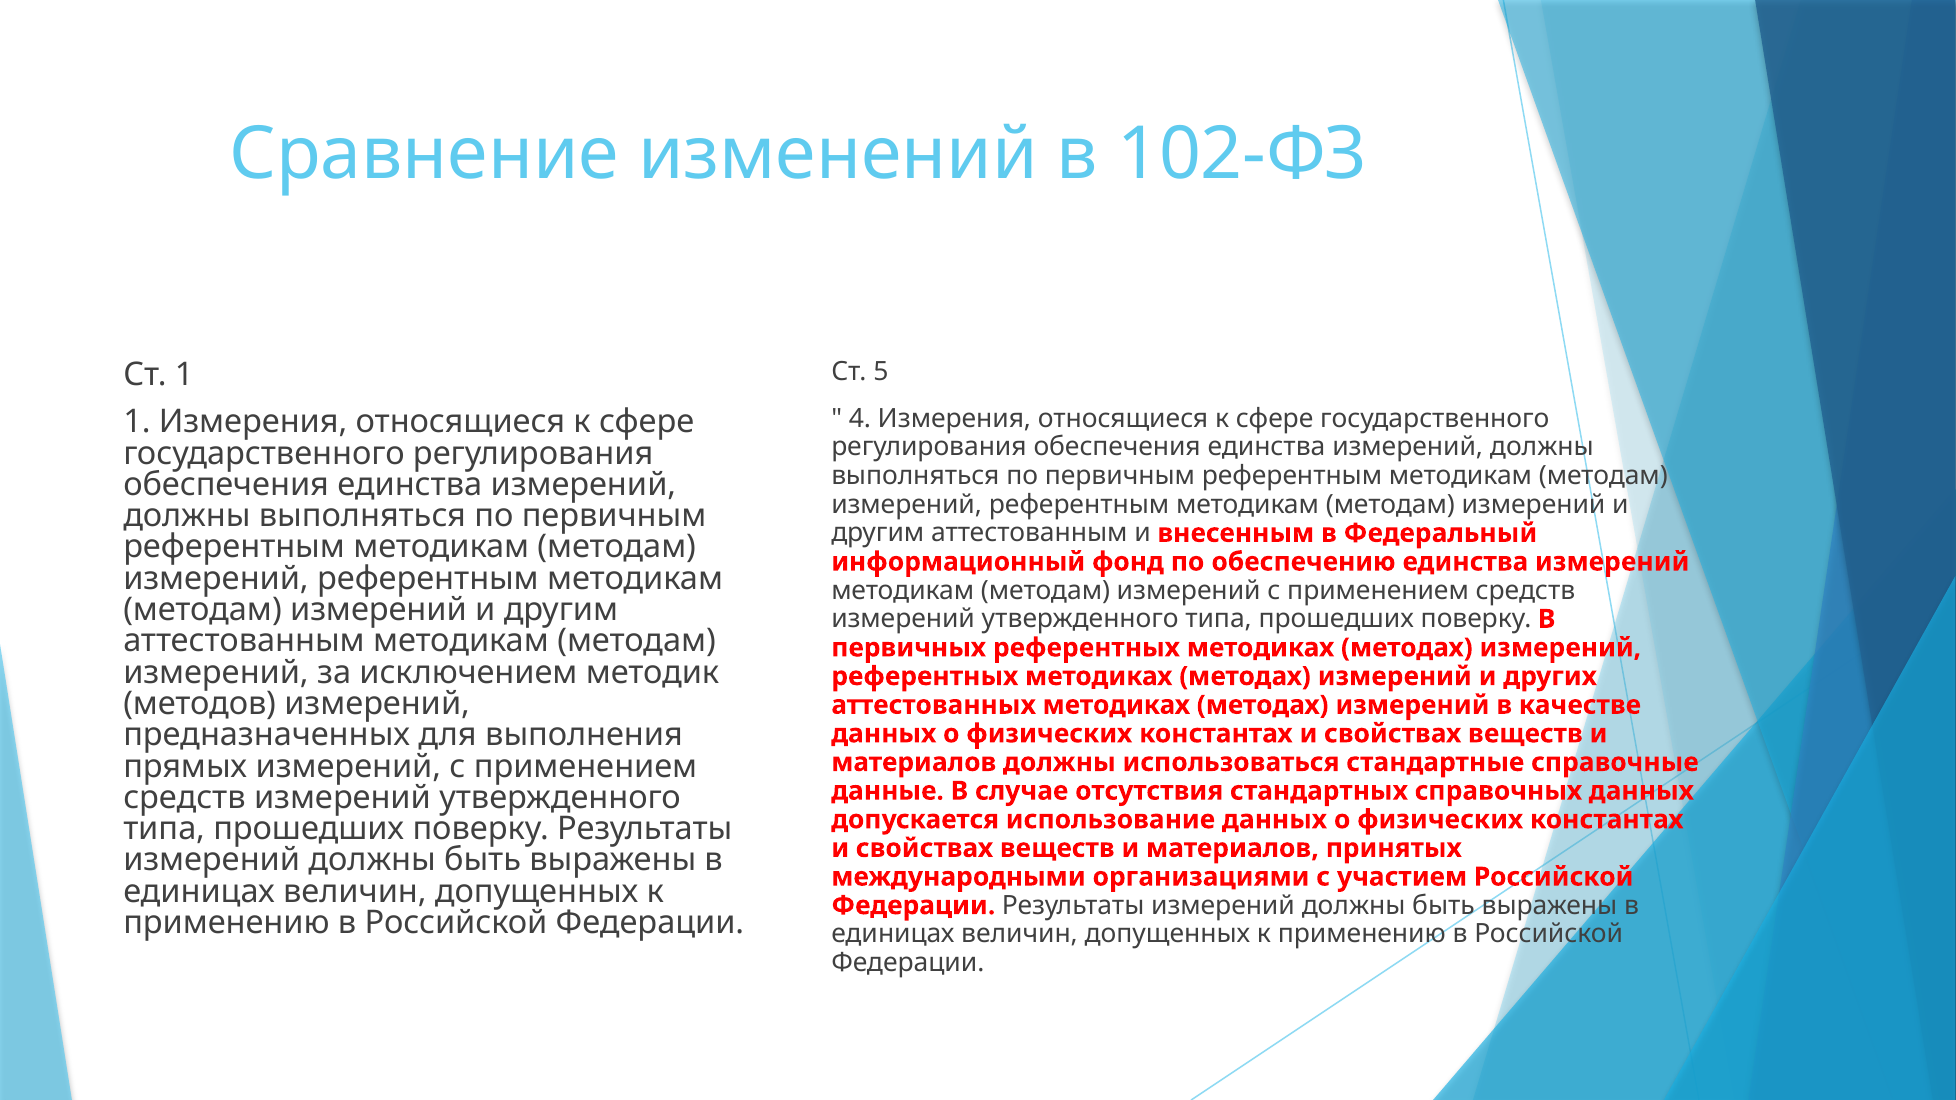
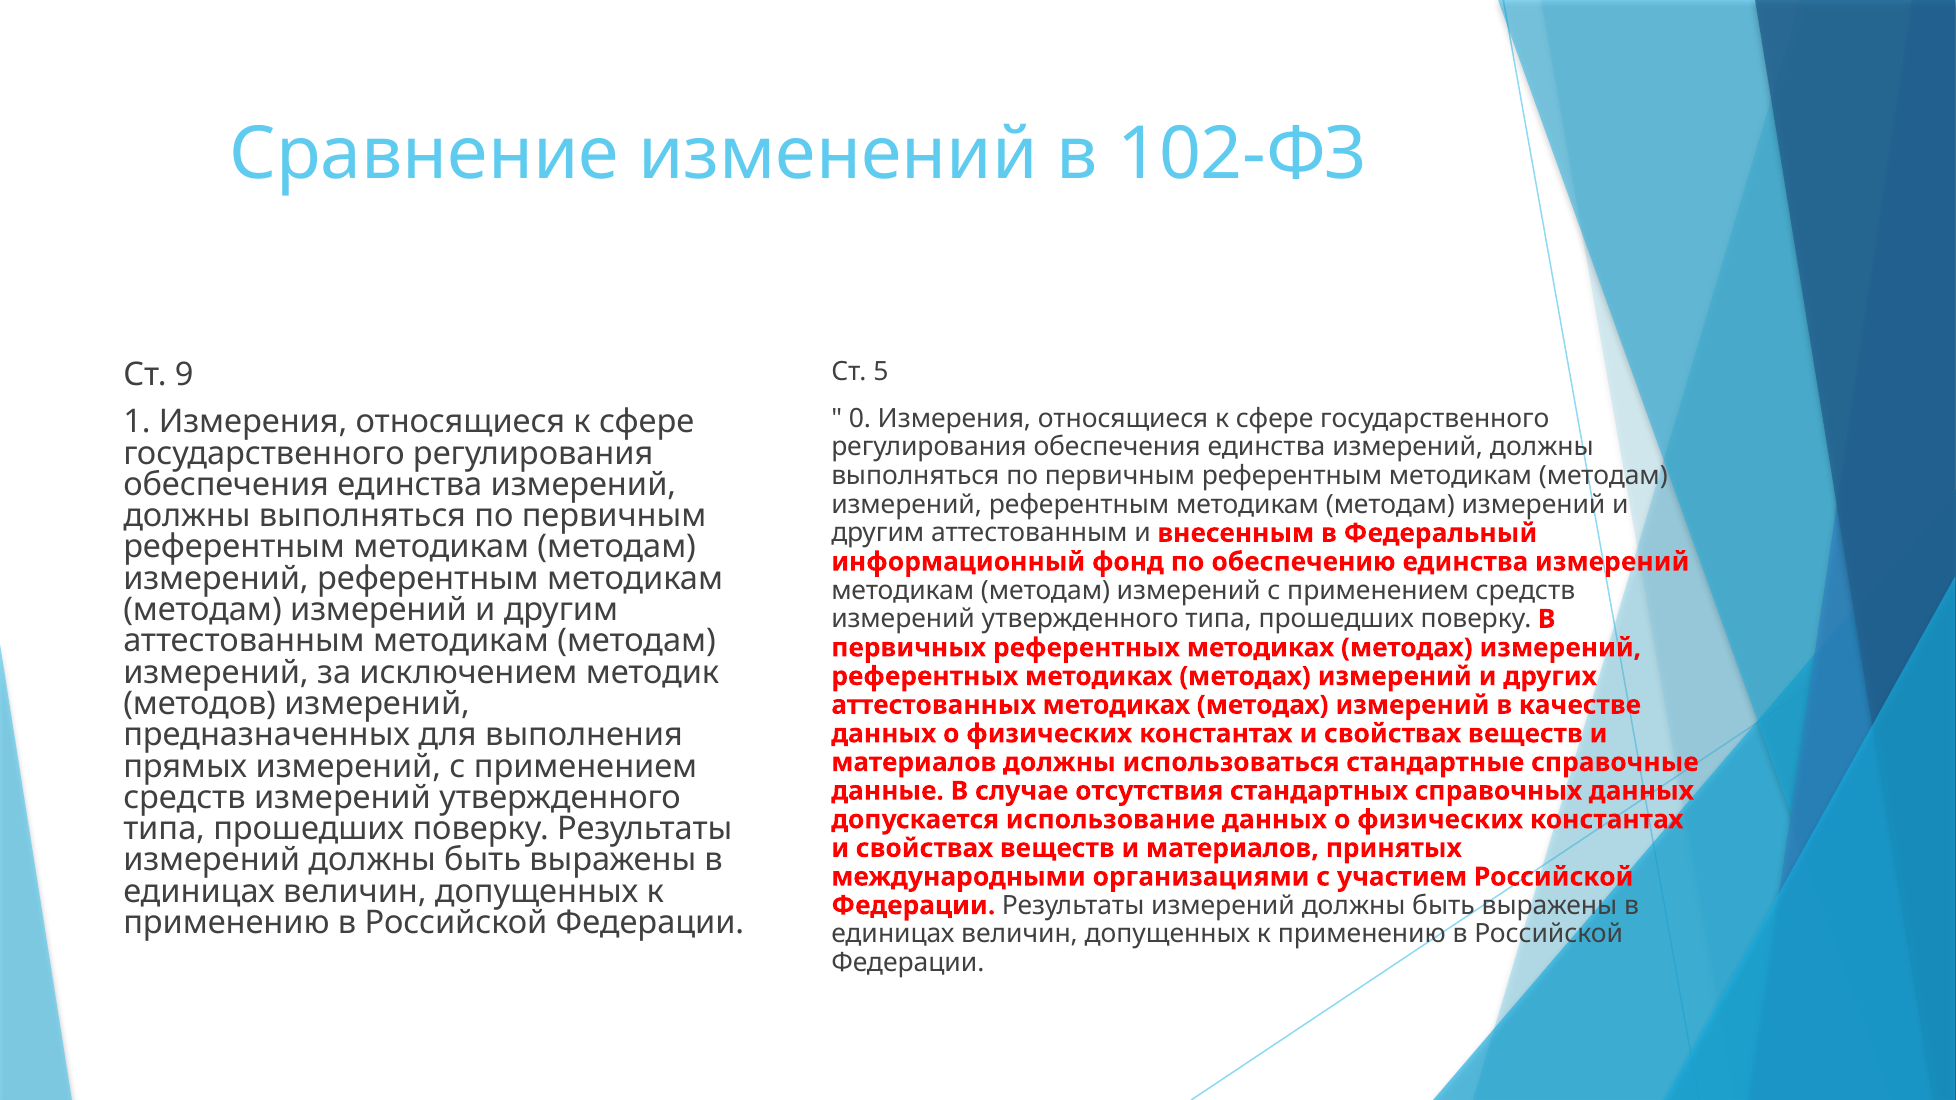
Ст 1: 1 -> 9
4: 4 -> 0
